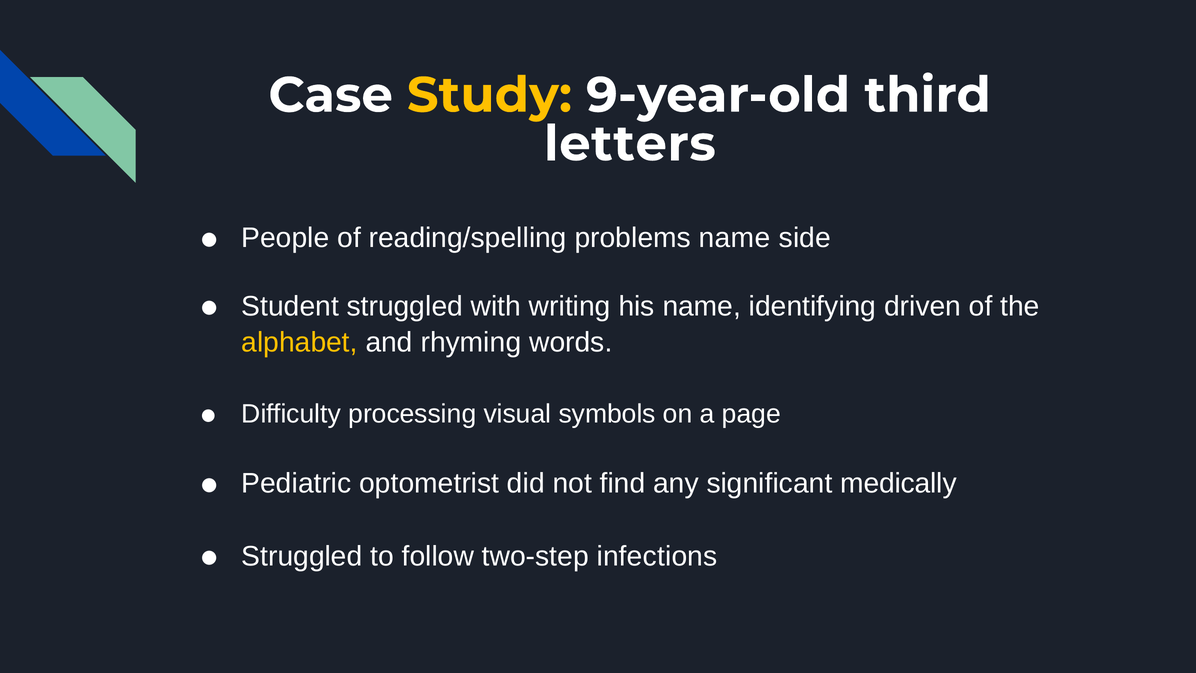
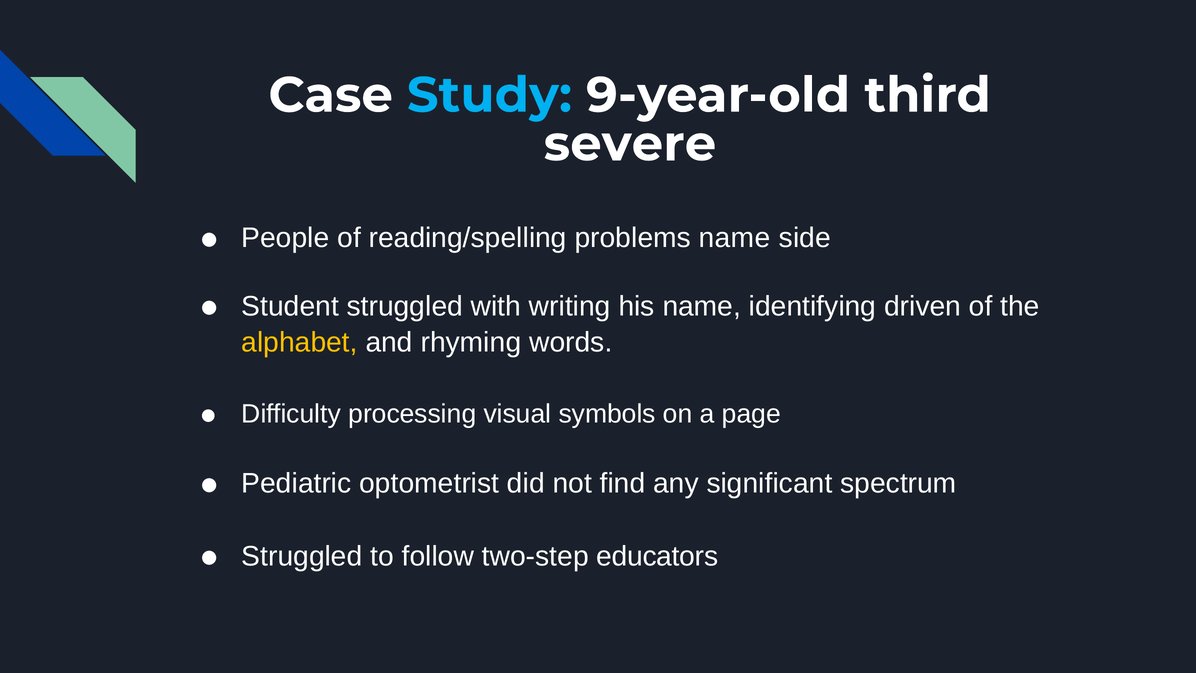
Study colour: yellow -> light blue
letters: letters -> severe
medically: medically -> spectrum
infections: infections -> educators
